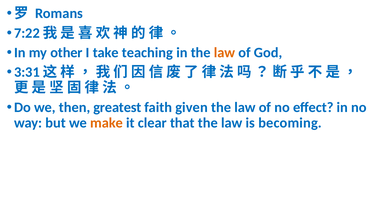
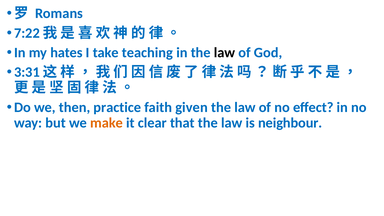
other: other -> hates
law at (225, 53) colour: orange -> black
greatest: greatest -> practice
becoming: becoming -> neighbour
